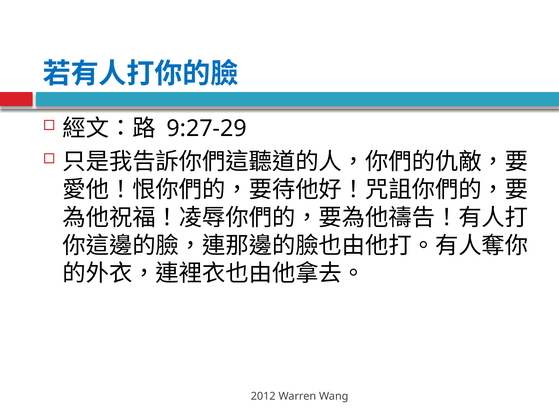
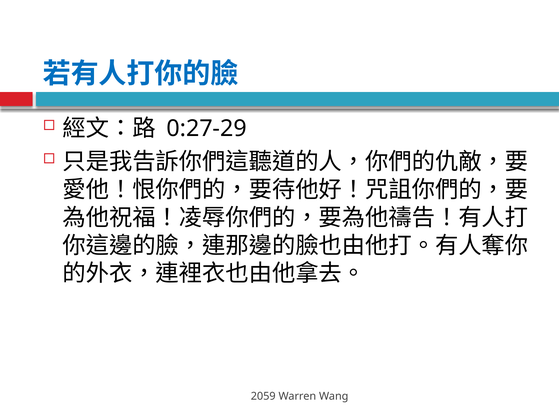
9:27-29: 9:27-29 -> 0:27-29
2012: 2012 -> 2059
